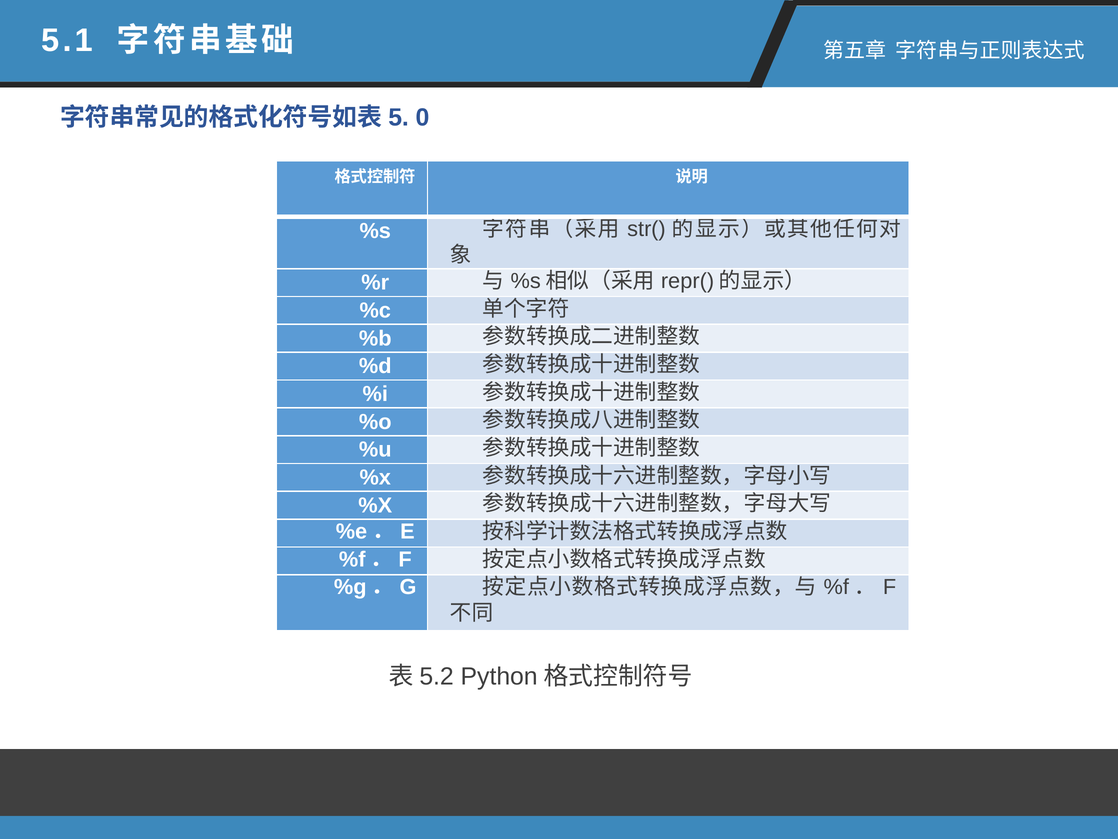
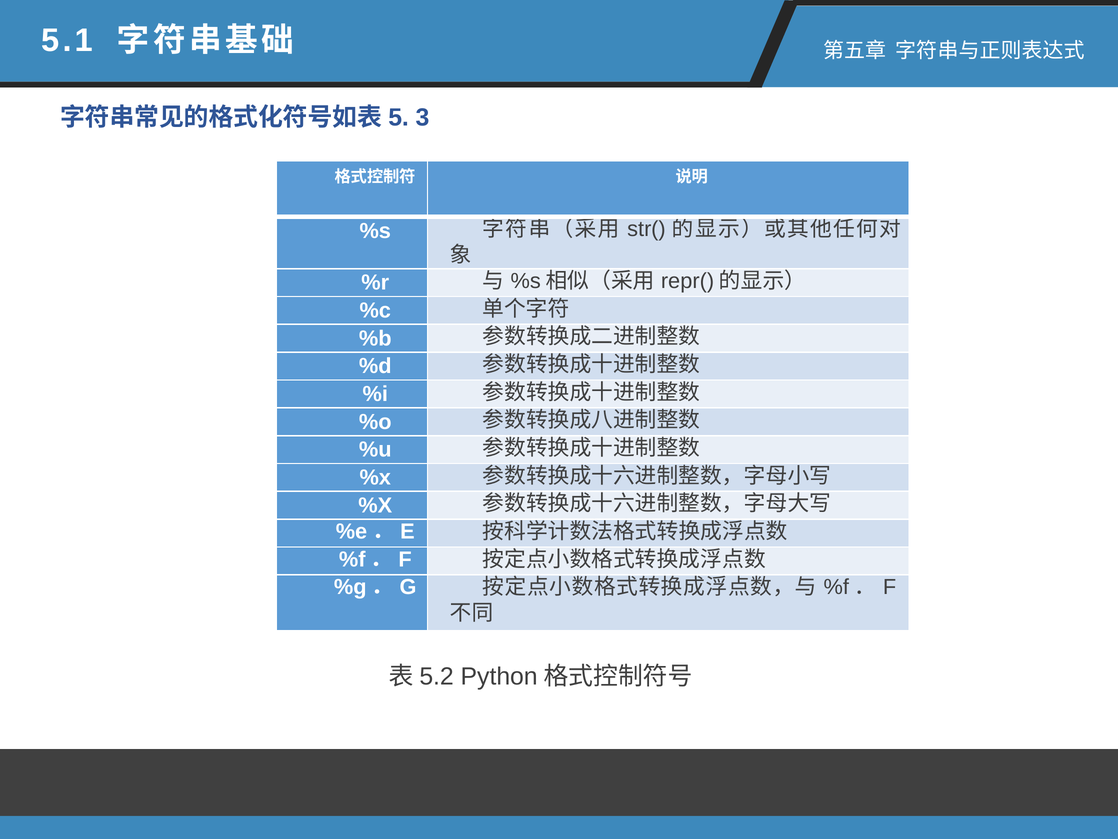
0: 0 -> 3
